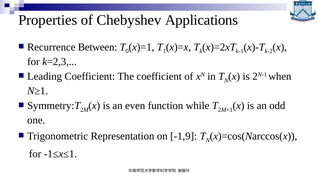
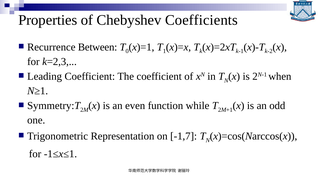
Applications: Applications -> Coefficients
-1,9: -1,9 -> -1,7
